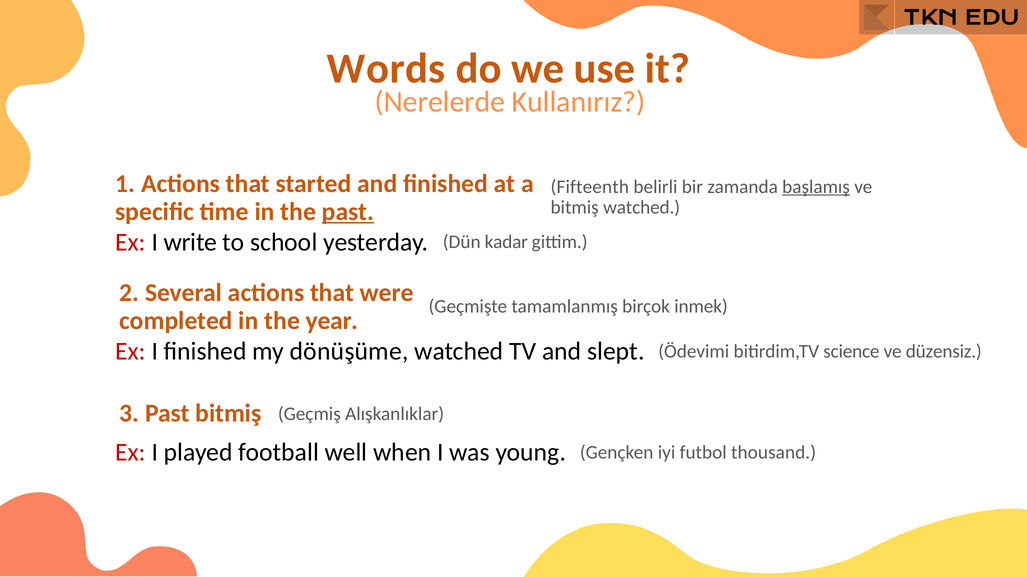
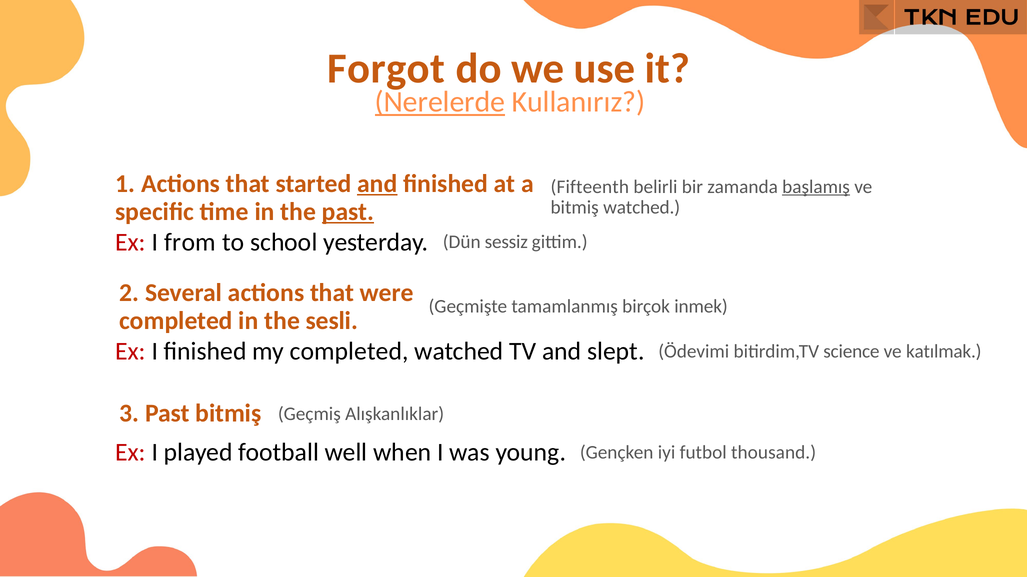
Words: Words -> Forgot
Nerelerde underline: none -> present
and at (377, 184) underline: none -> present
write: write -> from
kadar: kadar -> sessiz
year: year -> sesli
my dönüşüme: dönüşüme -> completed
düzensiz: düzensiz -> katılmak
